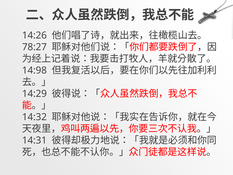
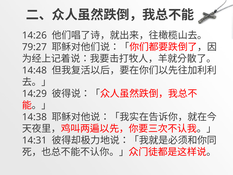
78:27: 78:27 -> 79:27
14:98: 14:98 -> 14:48
14:32: 14:32 -> 14:38
